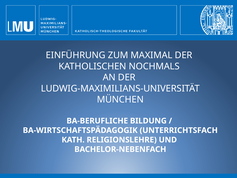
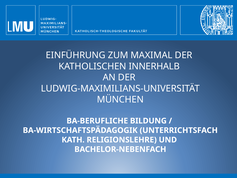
NOCHMALS: NOCHMALS -> INNERHALB
